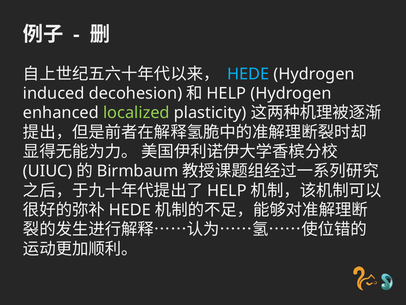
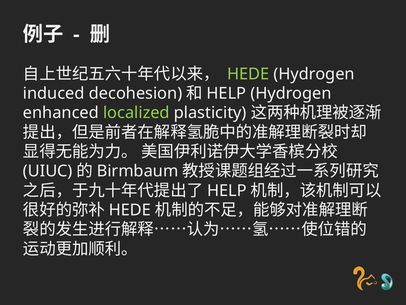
HEDE at (248, 74) colour: light blue -> light green
